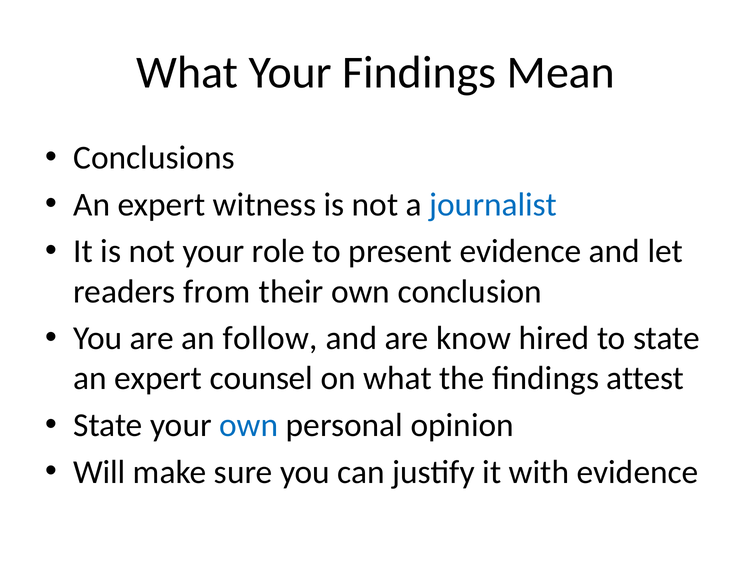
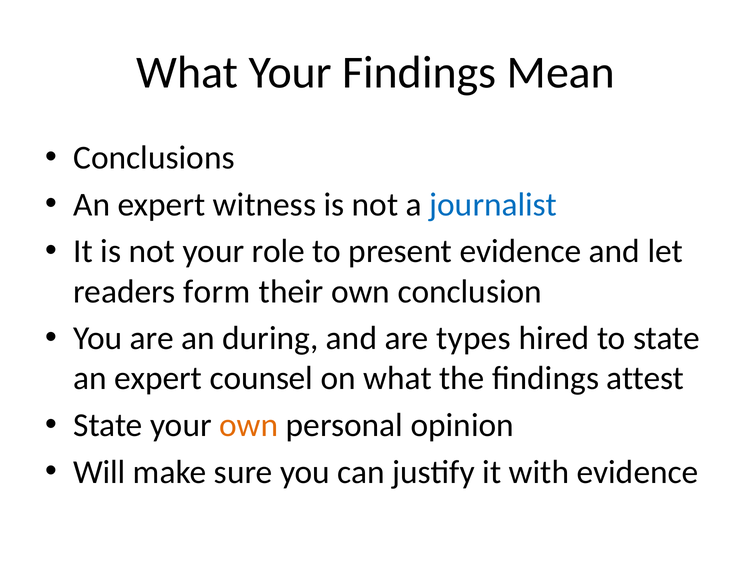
from: from -> form
follow: follow -> during
know: know -> types
own at (249, 425) colour: blue -> orange
